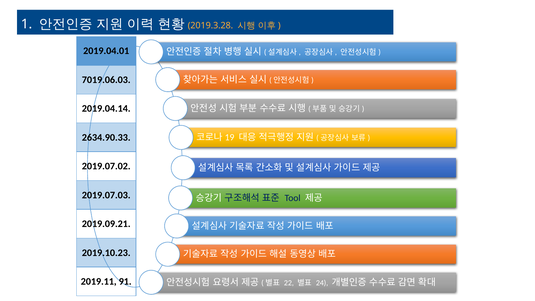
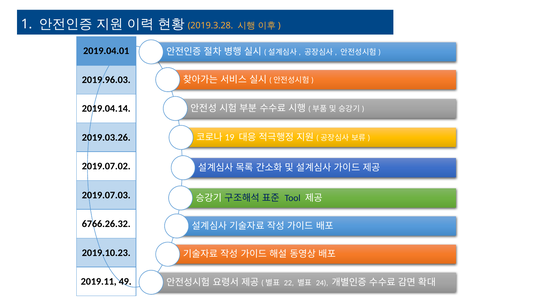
7019.06.03: 7019.06.03 -> 2019.96.03
2634.90.33: 2634.90.33 -> 2019.03.26
2019.09.21: 2019.09.21 -> 6766.26.32
91: 91 -> 49
